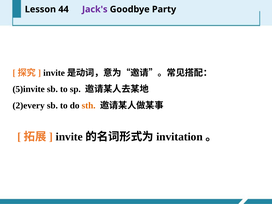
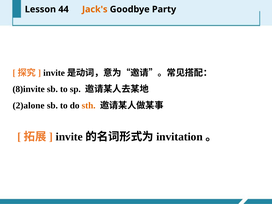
Jack's colour: purple -> orange
5)invite: 5)invite -> 8)invite
2)every: 2)every -> 2)alone
